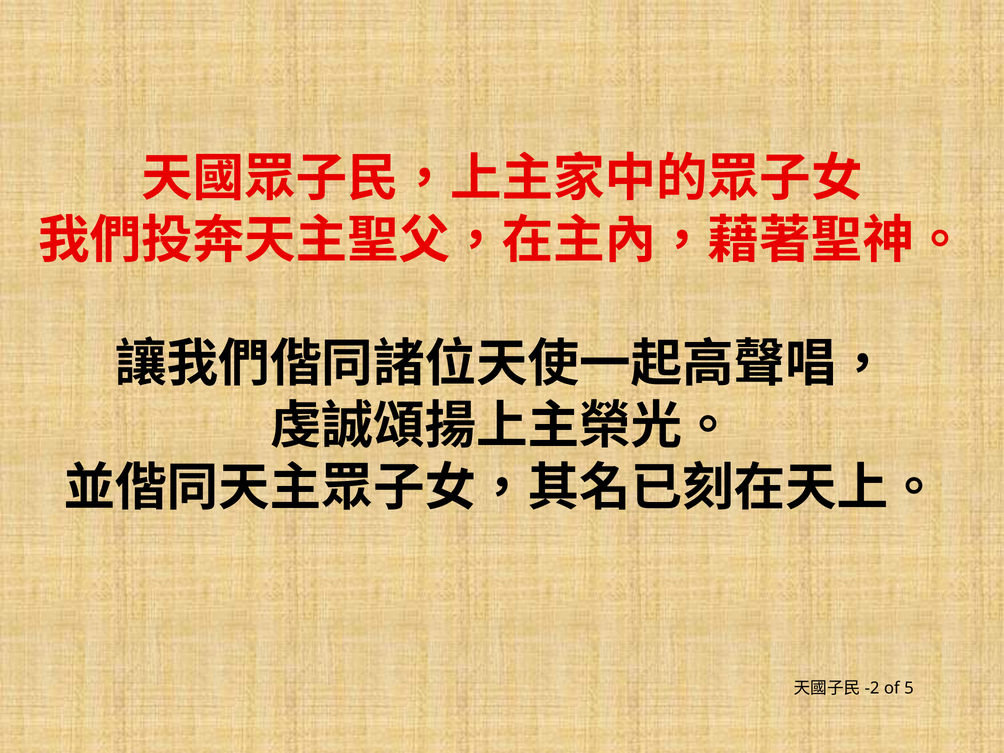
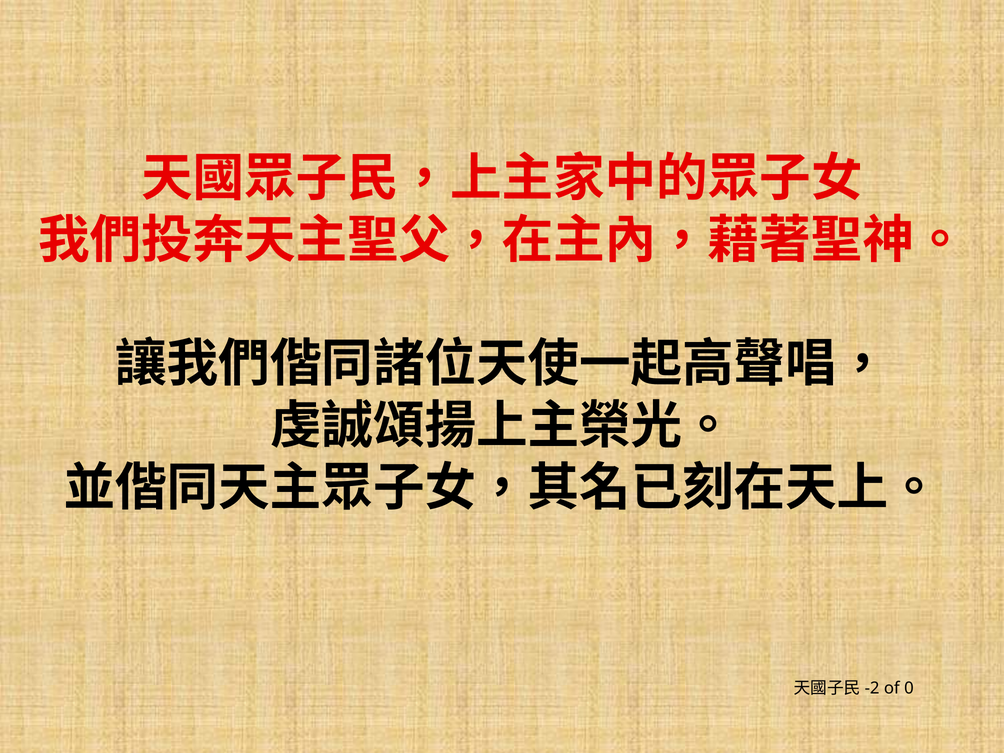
5: 5 -> 0
